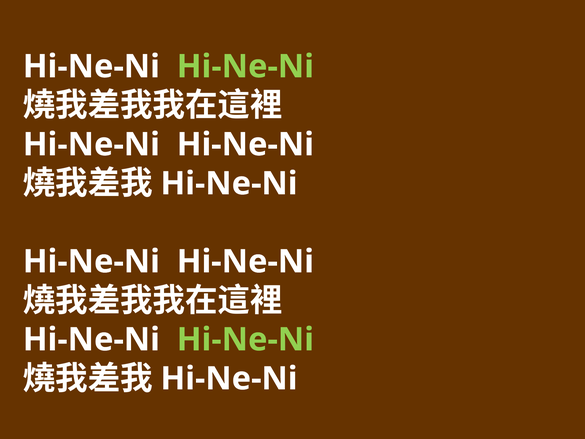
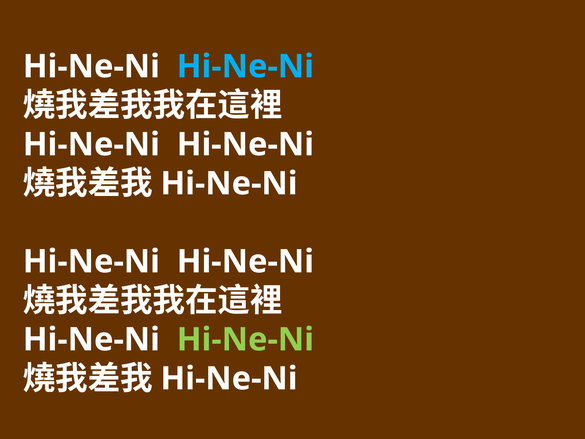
Hi-Ne-Ni at (245, 67) colour: light green -> light blue
